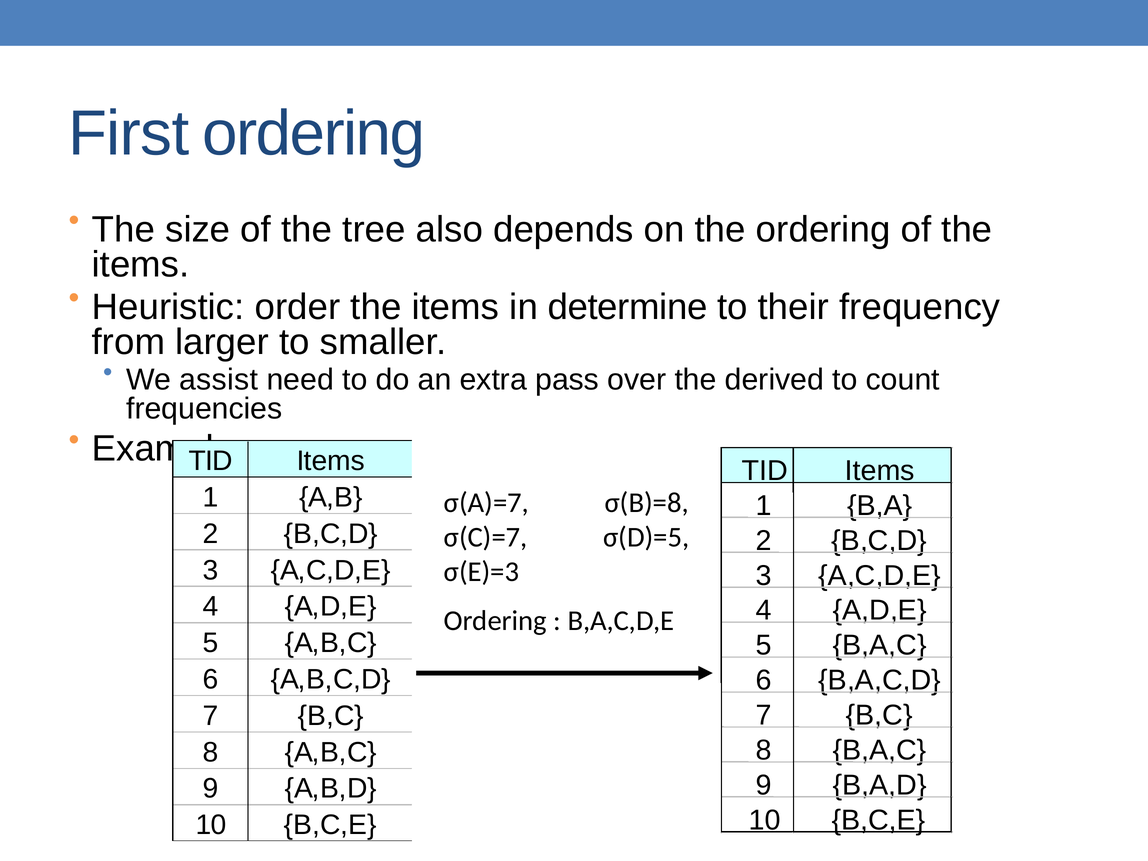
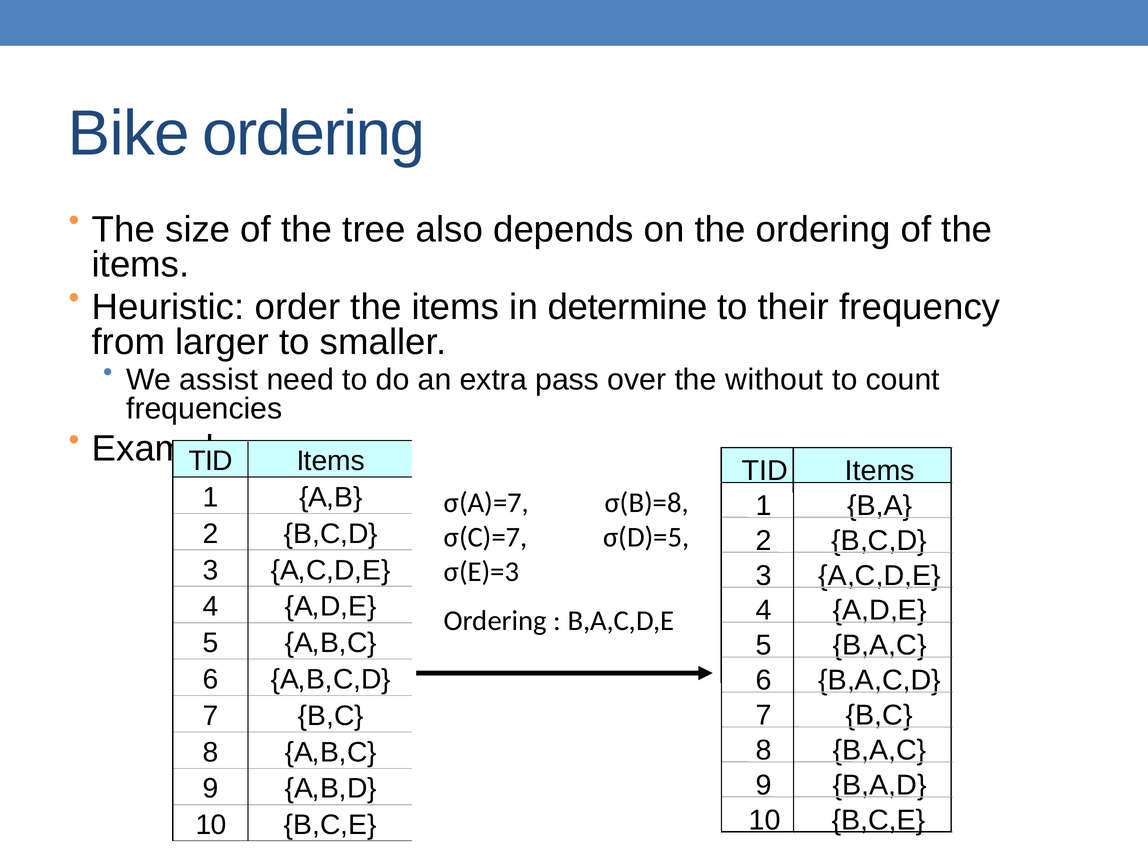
First: First -> Bike
derived: derived -> without
